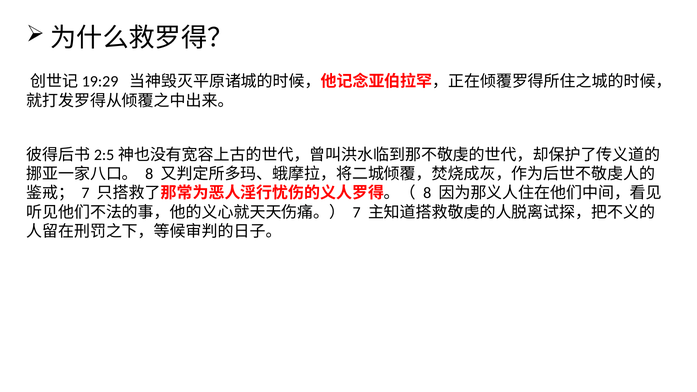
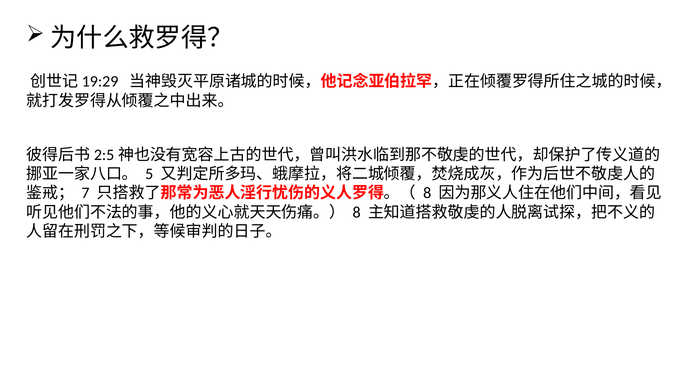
8 at (149, 174): 8 -> 5
7 at (357, 212): 7 -> 8
